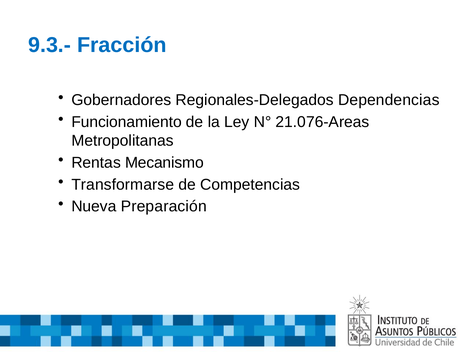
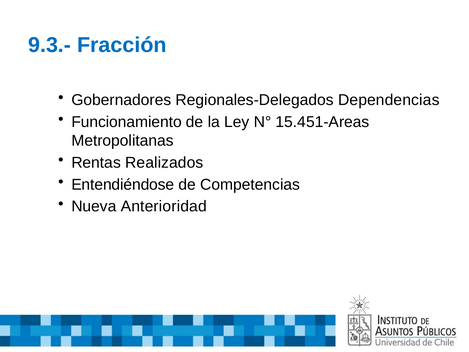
21.076-Areas: 21.076-Areas -> 15.451-Areas
Mecanismo: Mecanismo -> Realizados
Transformarse: Transformarse -> Entendiéndose
Preparación: Preparación -> Anterioridad
